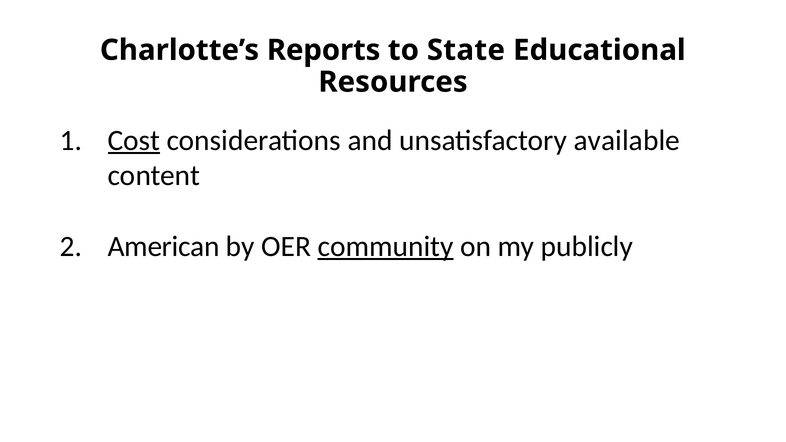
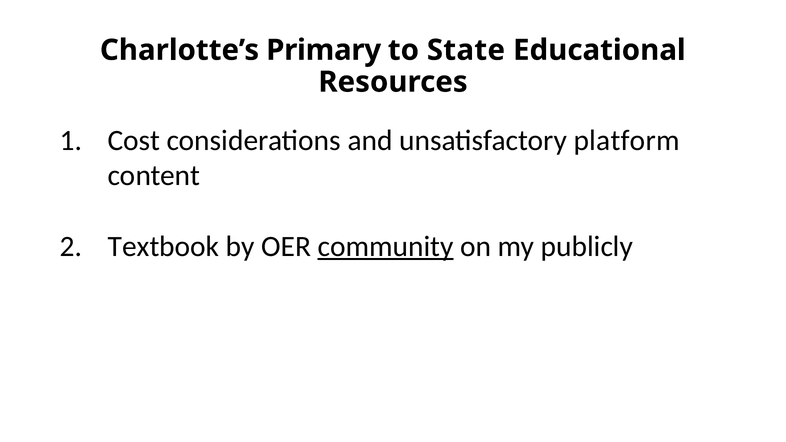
Reports: Reports -> Primary
Cost underline: present -> none
available: available -> platform
American: American -> Textbook
